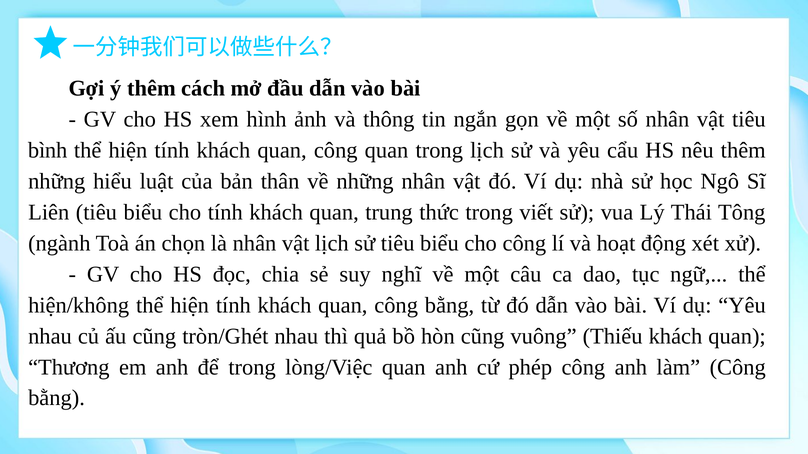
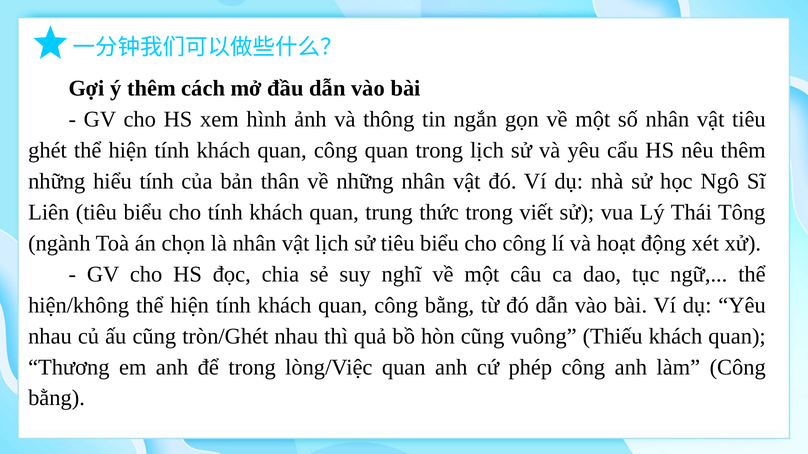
bình: bình -> ghét
hiểu luật: luật -> tính
